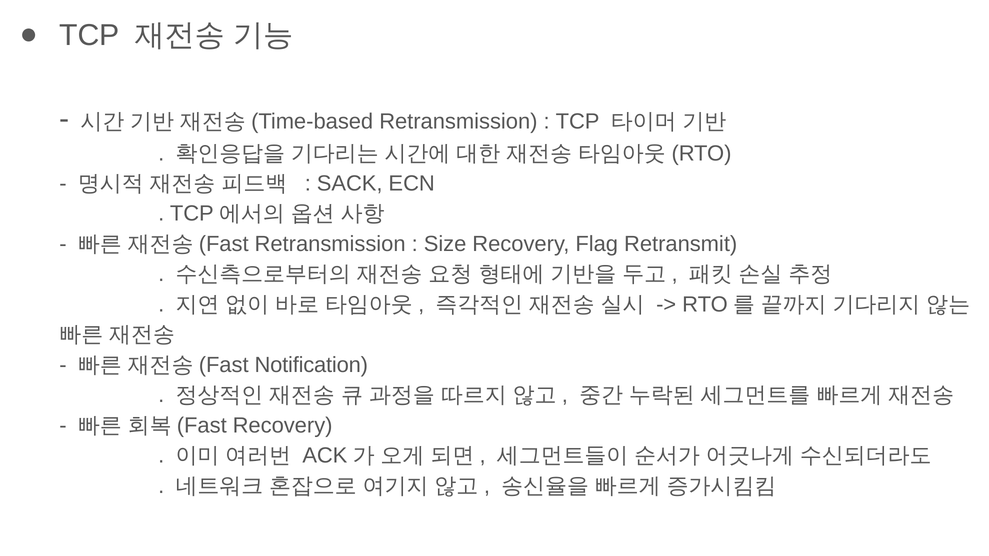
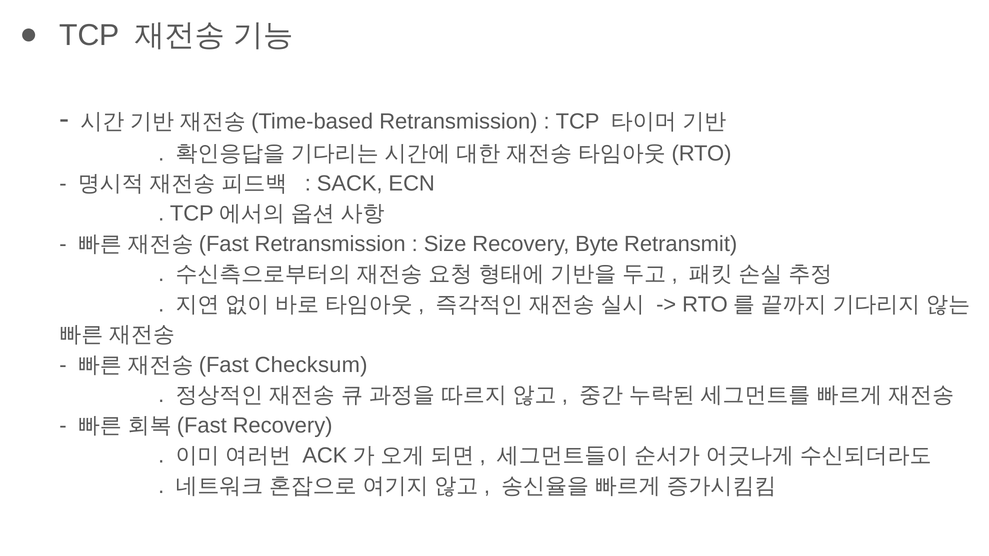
Flag: Flag -> Byte
Notification: Notification -> Checksum
